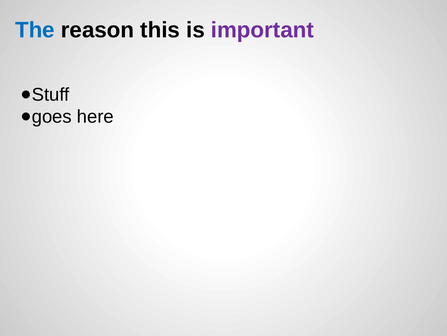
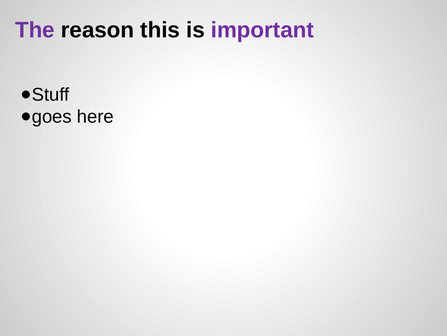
The colour: blue -> purple
